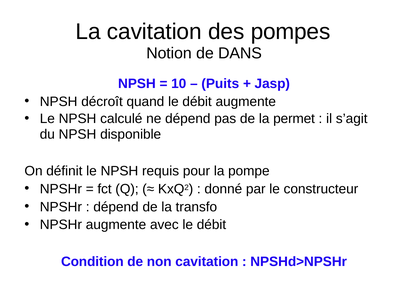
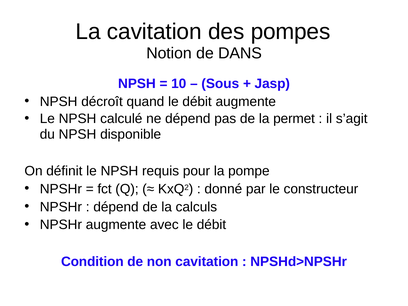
Puits: Puits -> Sous
transfo: transfo -> calculs
